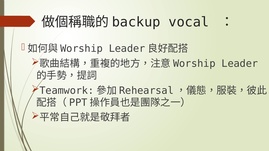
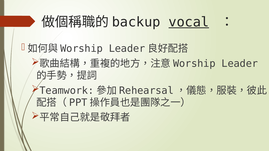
vocal underline: none -> present
